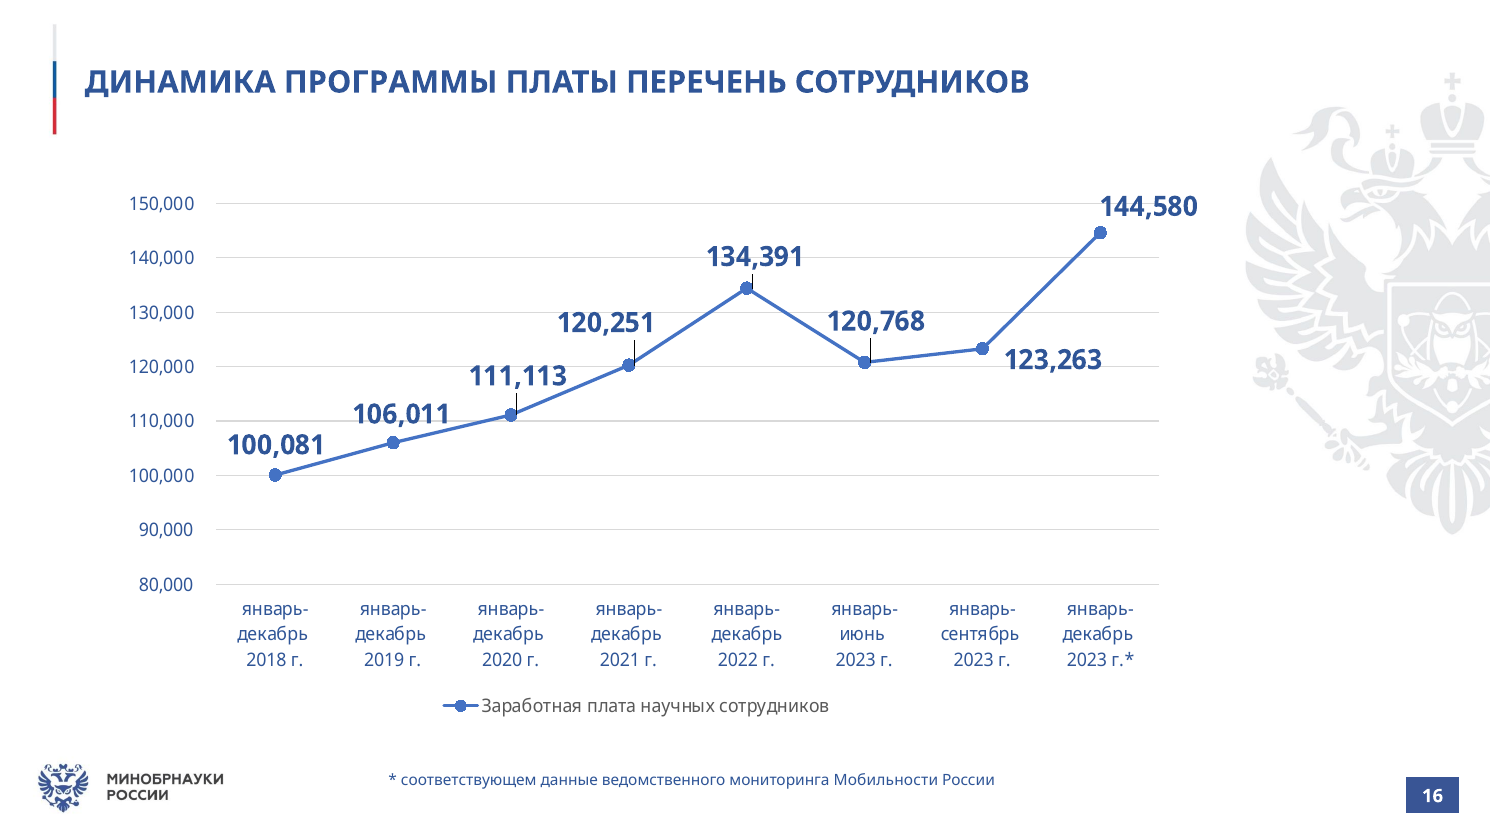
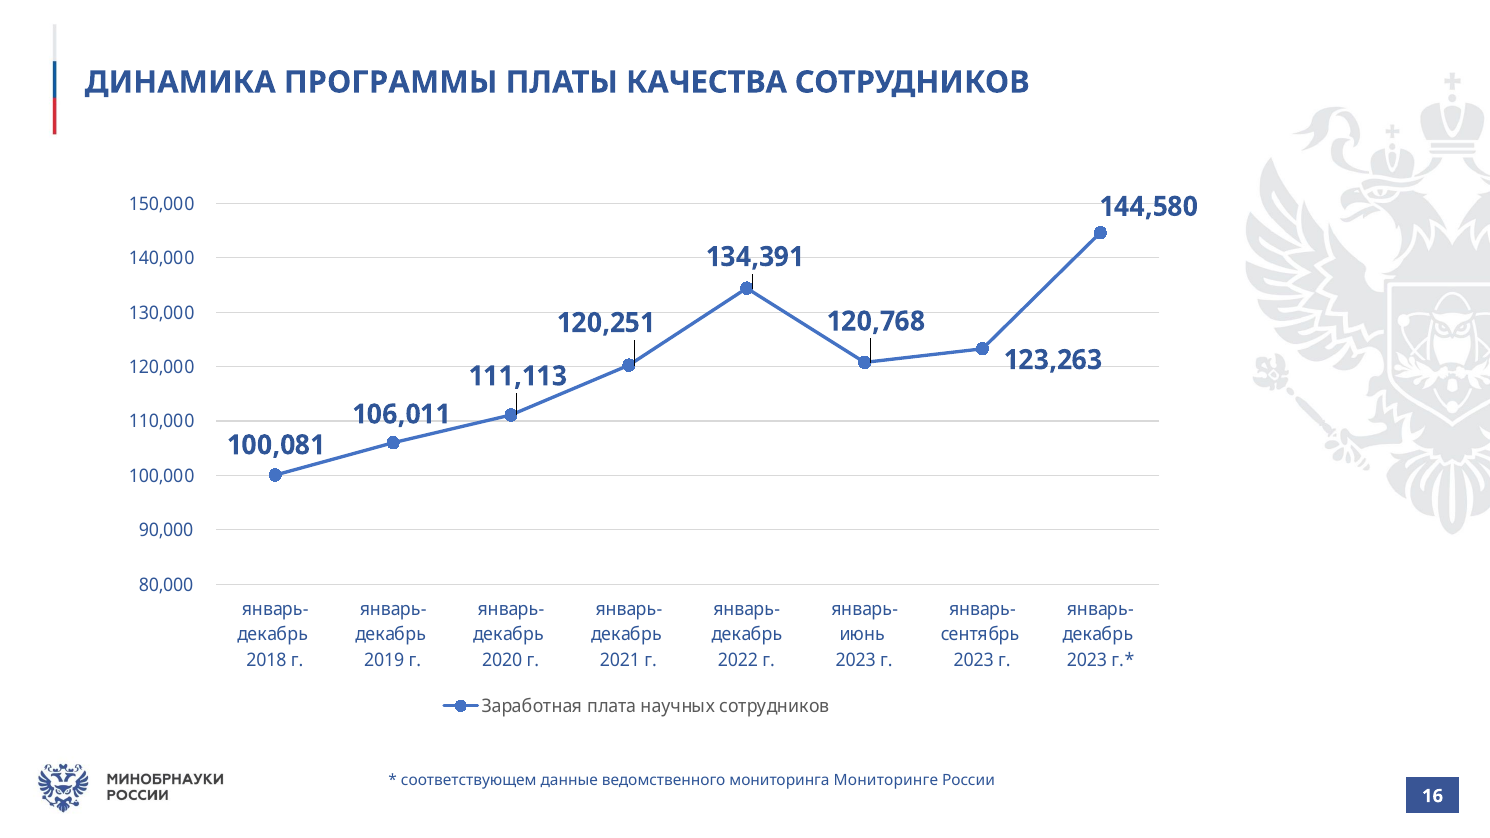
ПЕРЕЧЕНЬ: ПЕРЕЧЕНЬ -> КАЧЕСТВА
Мобильности: Мобильности -> Мониторинге
